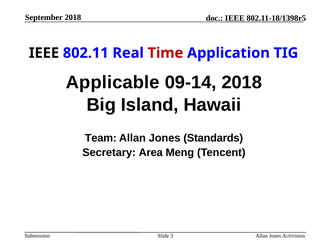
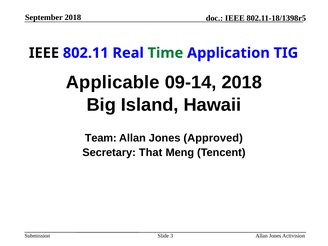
Time colour: red -> green
Standards: Standards -> Approved
Area: Area -> That
